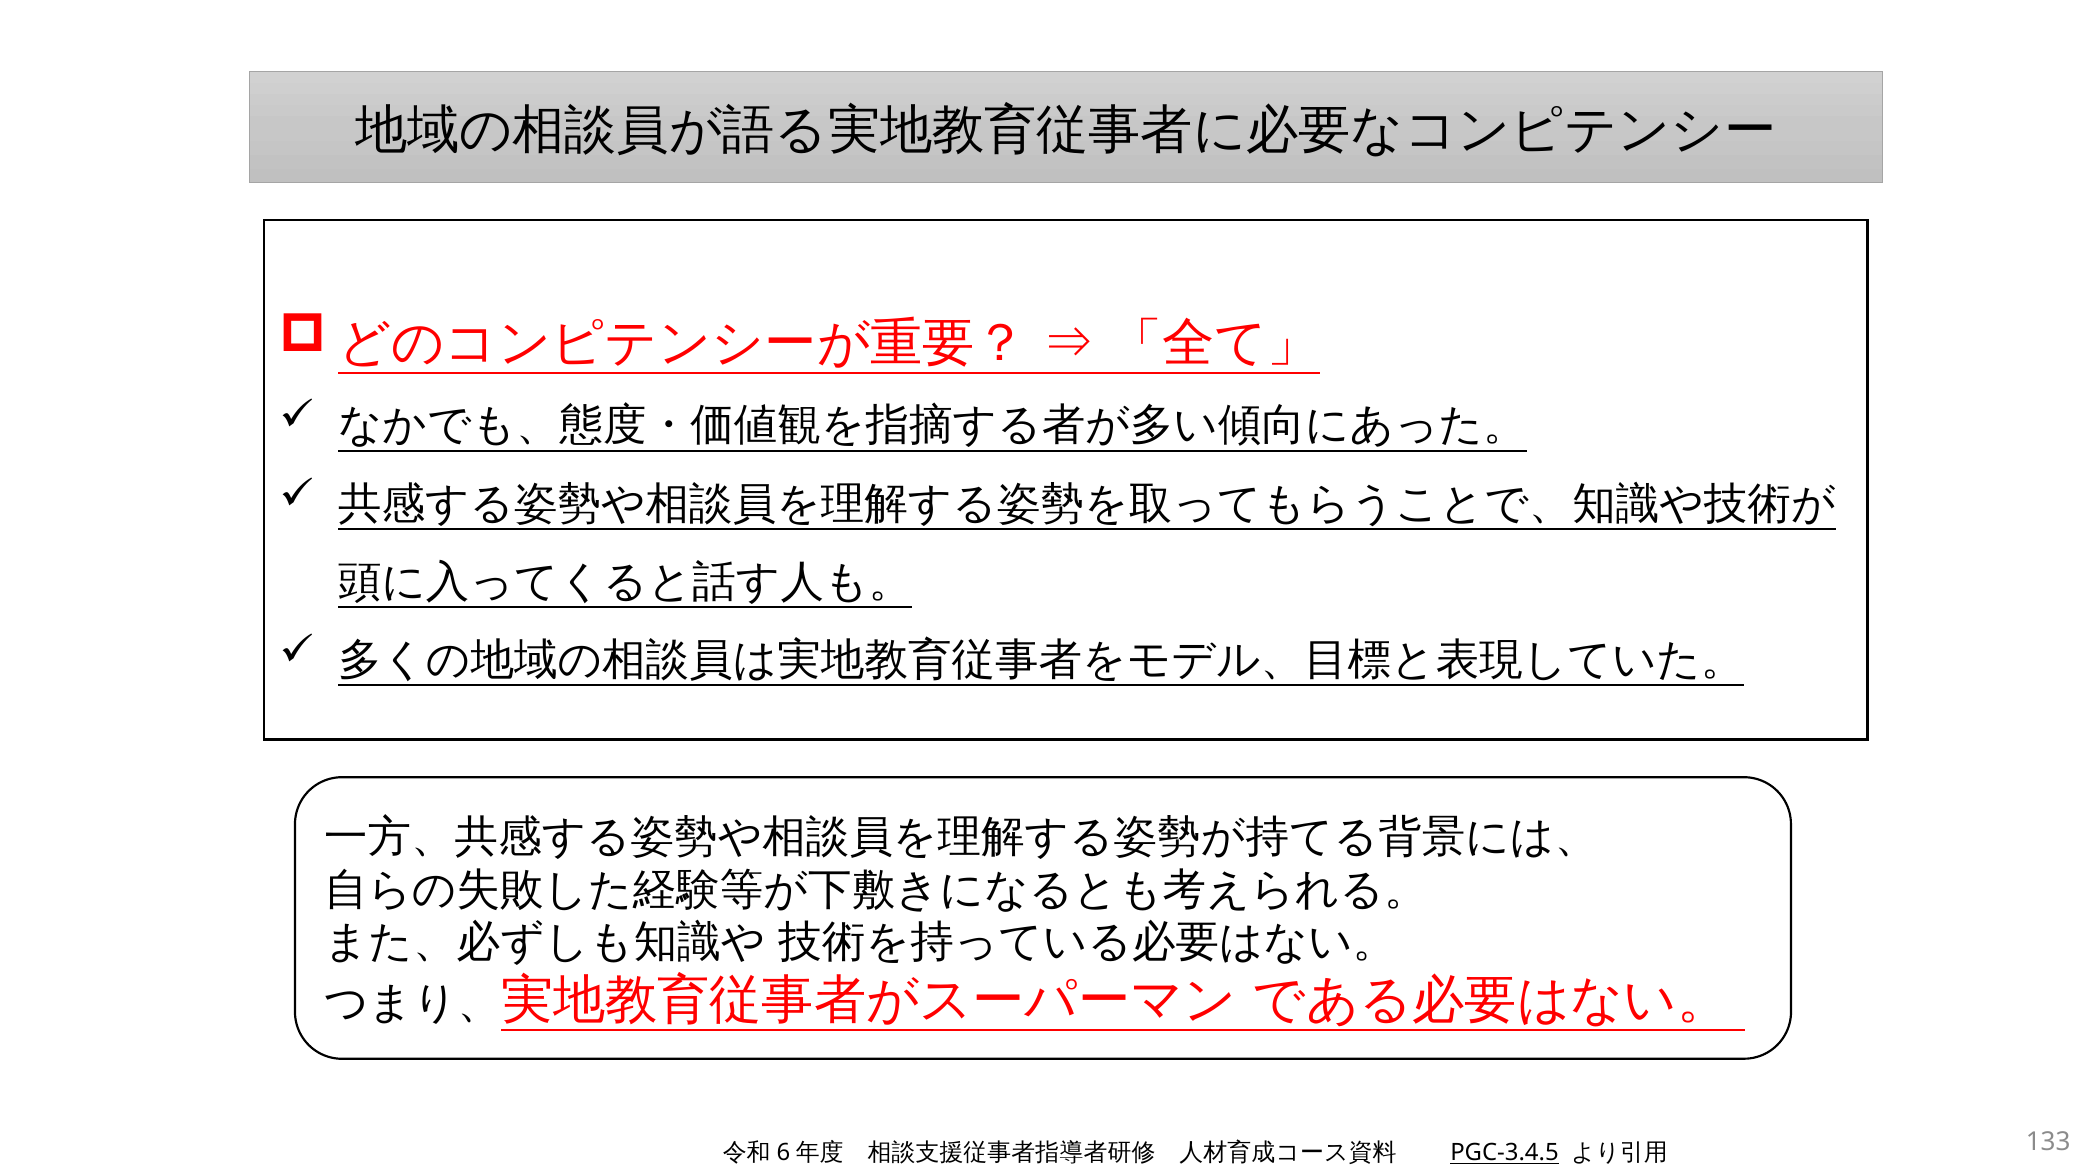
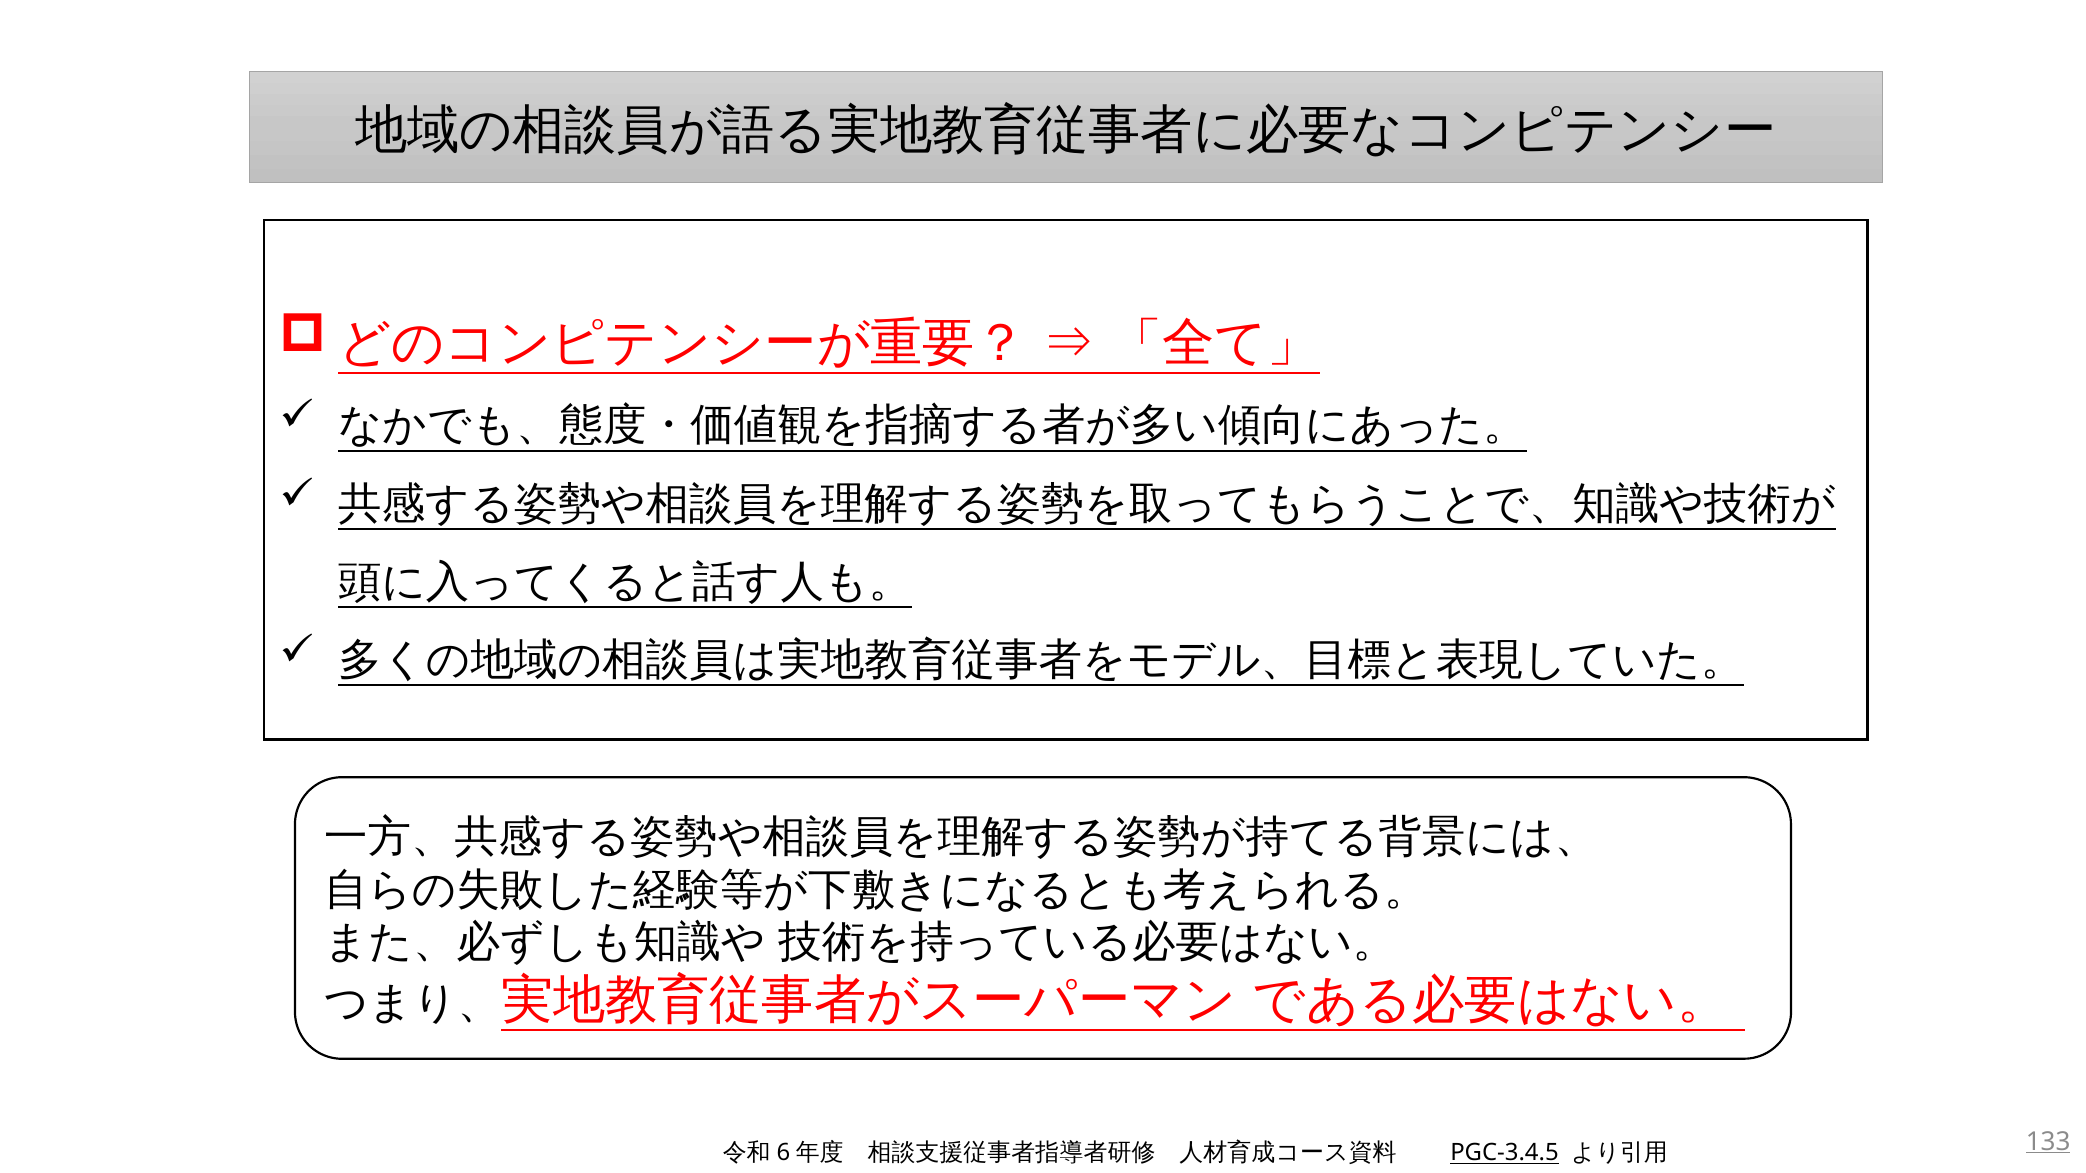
133 underline: none -> present
